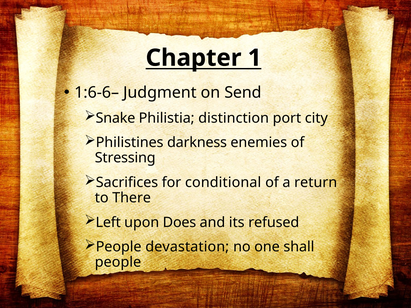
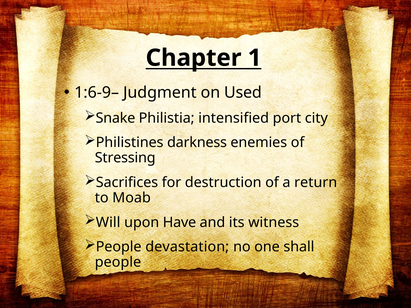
1:6-6–: 1:6-6– -> 1:6-9–
Send: Send -> Used
distinction: distinction -> intensified
conditional: conditional -> destruction
There: There -> Moab
Left: Left -> Will
Does: Does -> Have
refused: refused -> witness
